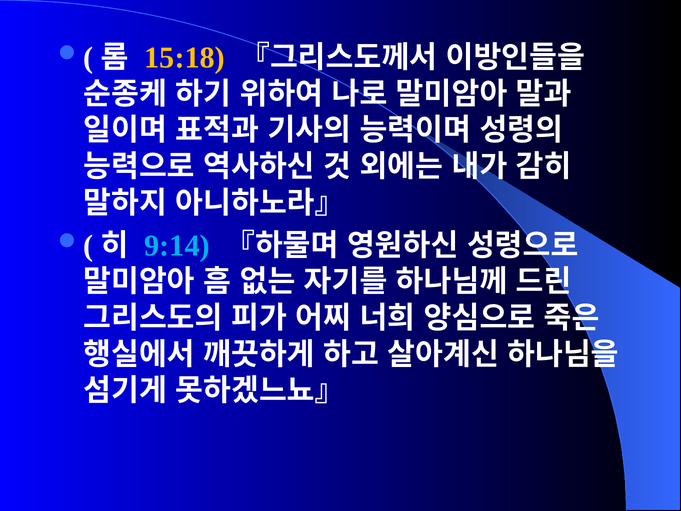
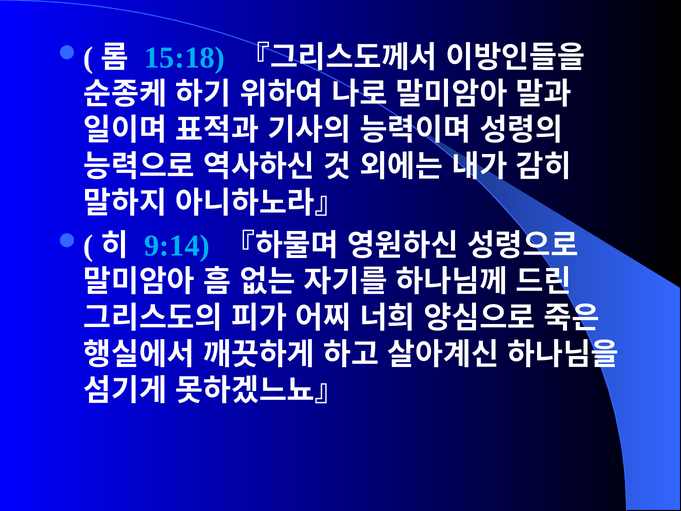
15:18 colour: yellow -> light blue
